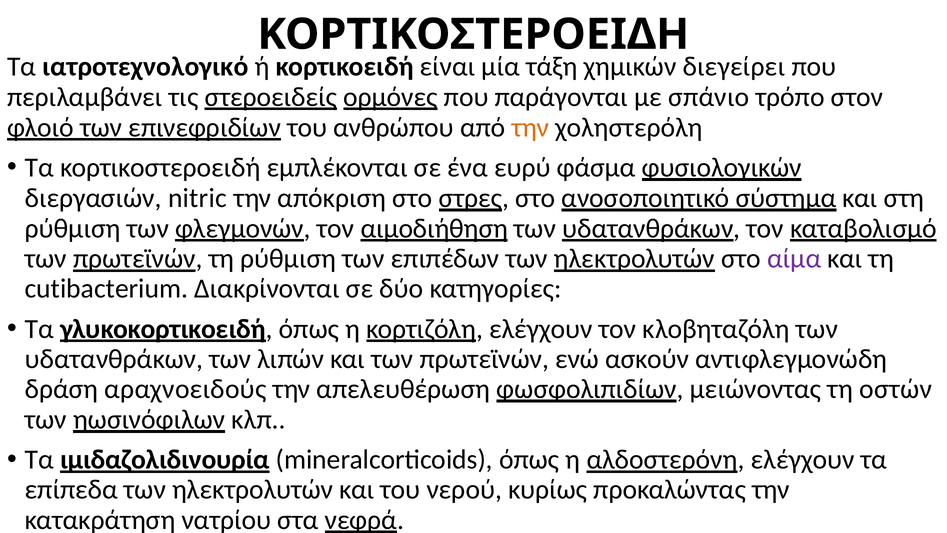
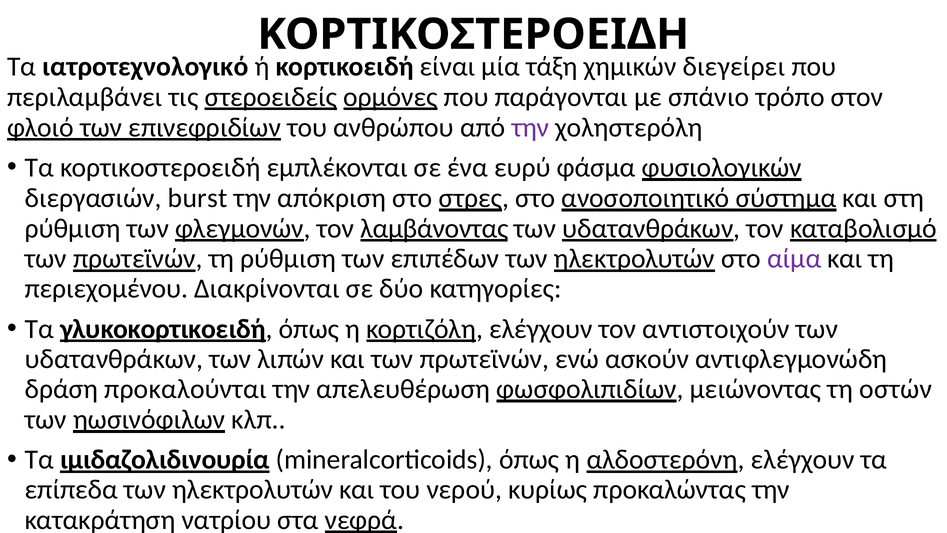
την at (530, 127) colour: orange -> purple
nitric: nitric -> burst
αιμοδιήθηση: αιμοδιήθηση -> λαμβάνοντας
cutibacterium: cutibacterium -> περιεχομένου
κλοβηταζόλη: κλοβηταζόλη -> αντιστοιχούν
αραχνοειδούς: αραχνοειδούς -> προκαλούνται
